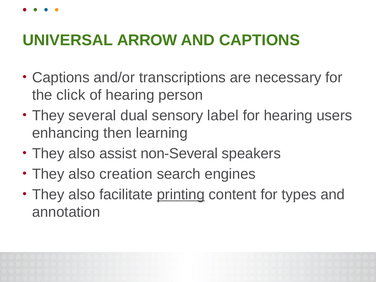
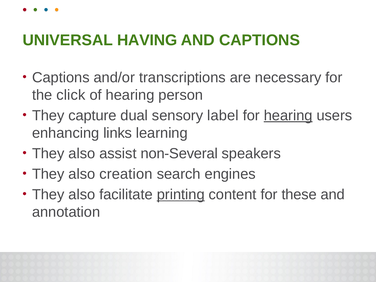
ARROW: ARROW -> HAVING
several: several -> capture
hearing at (288, 116) underline: none -> present
then: then -> links
types: types -> these
